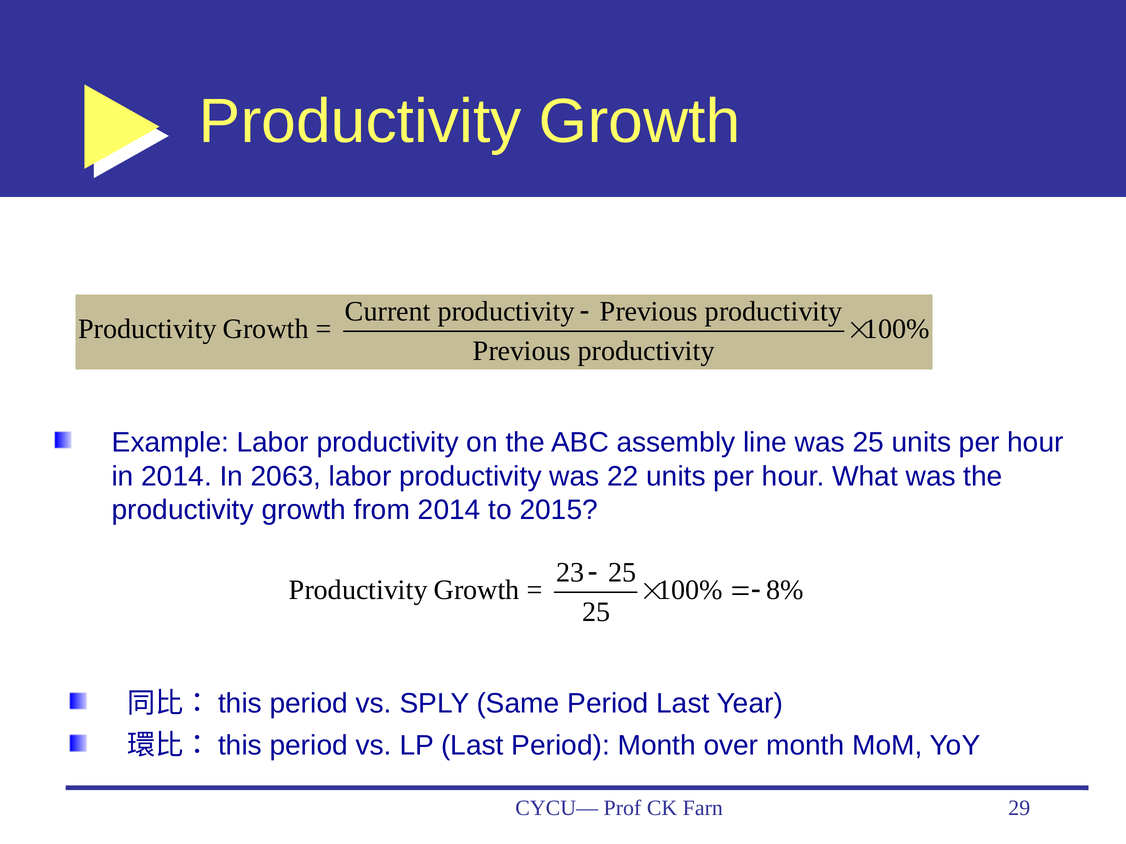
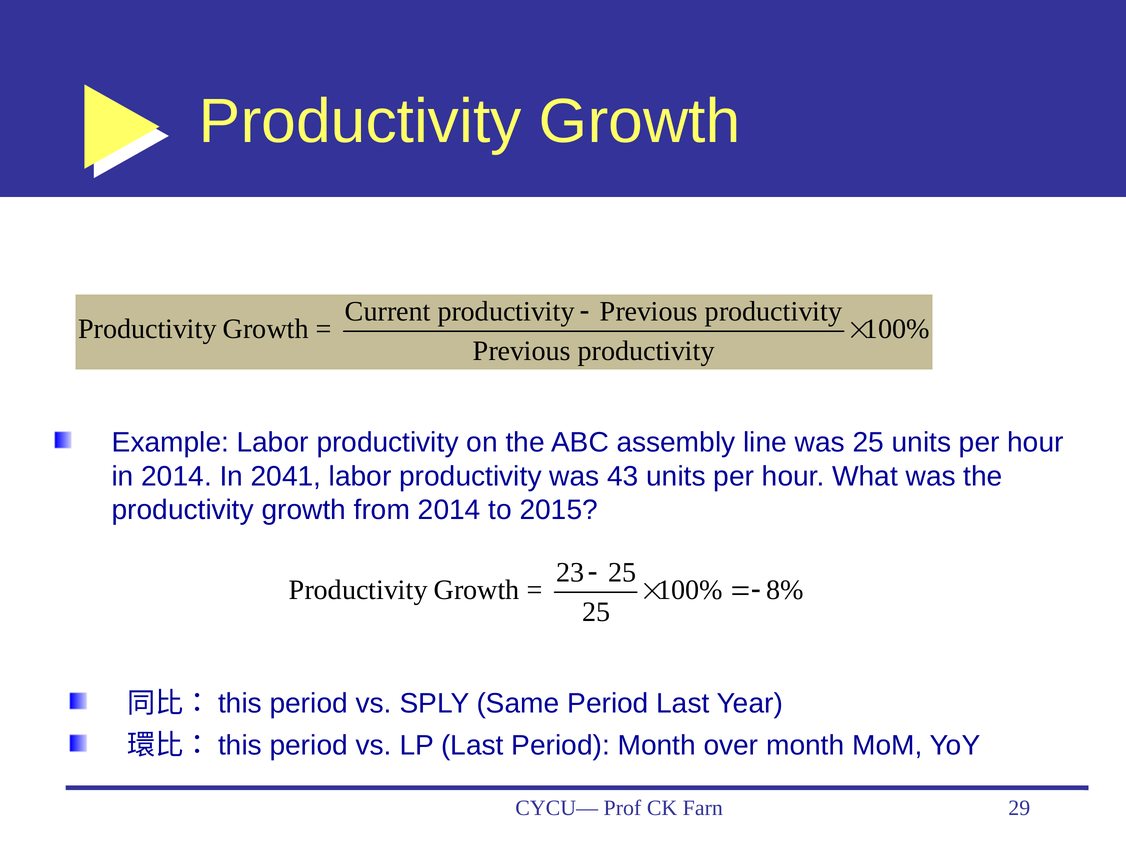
2063: 2063 -> 2041
22: 22 -> 43
